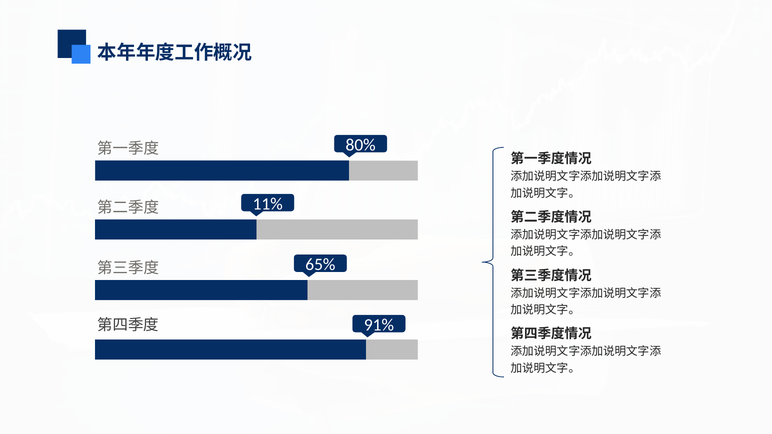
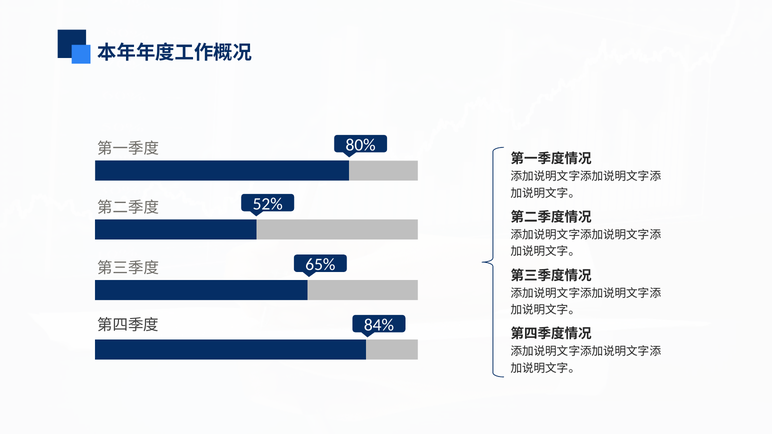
11%: 11% -> 52%
91%: 91% -> 84%
